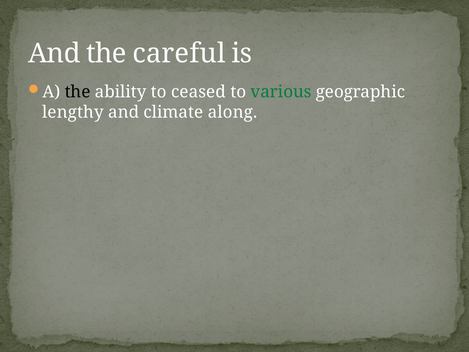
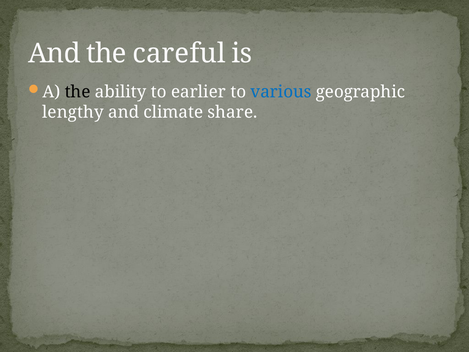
ceased: ceased -> earlier
various colour: green -> blue
along: along -> share
